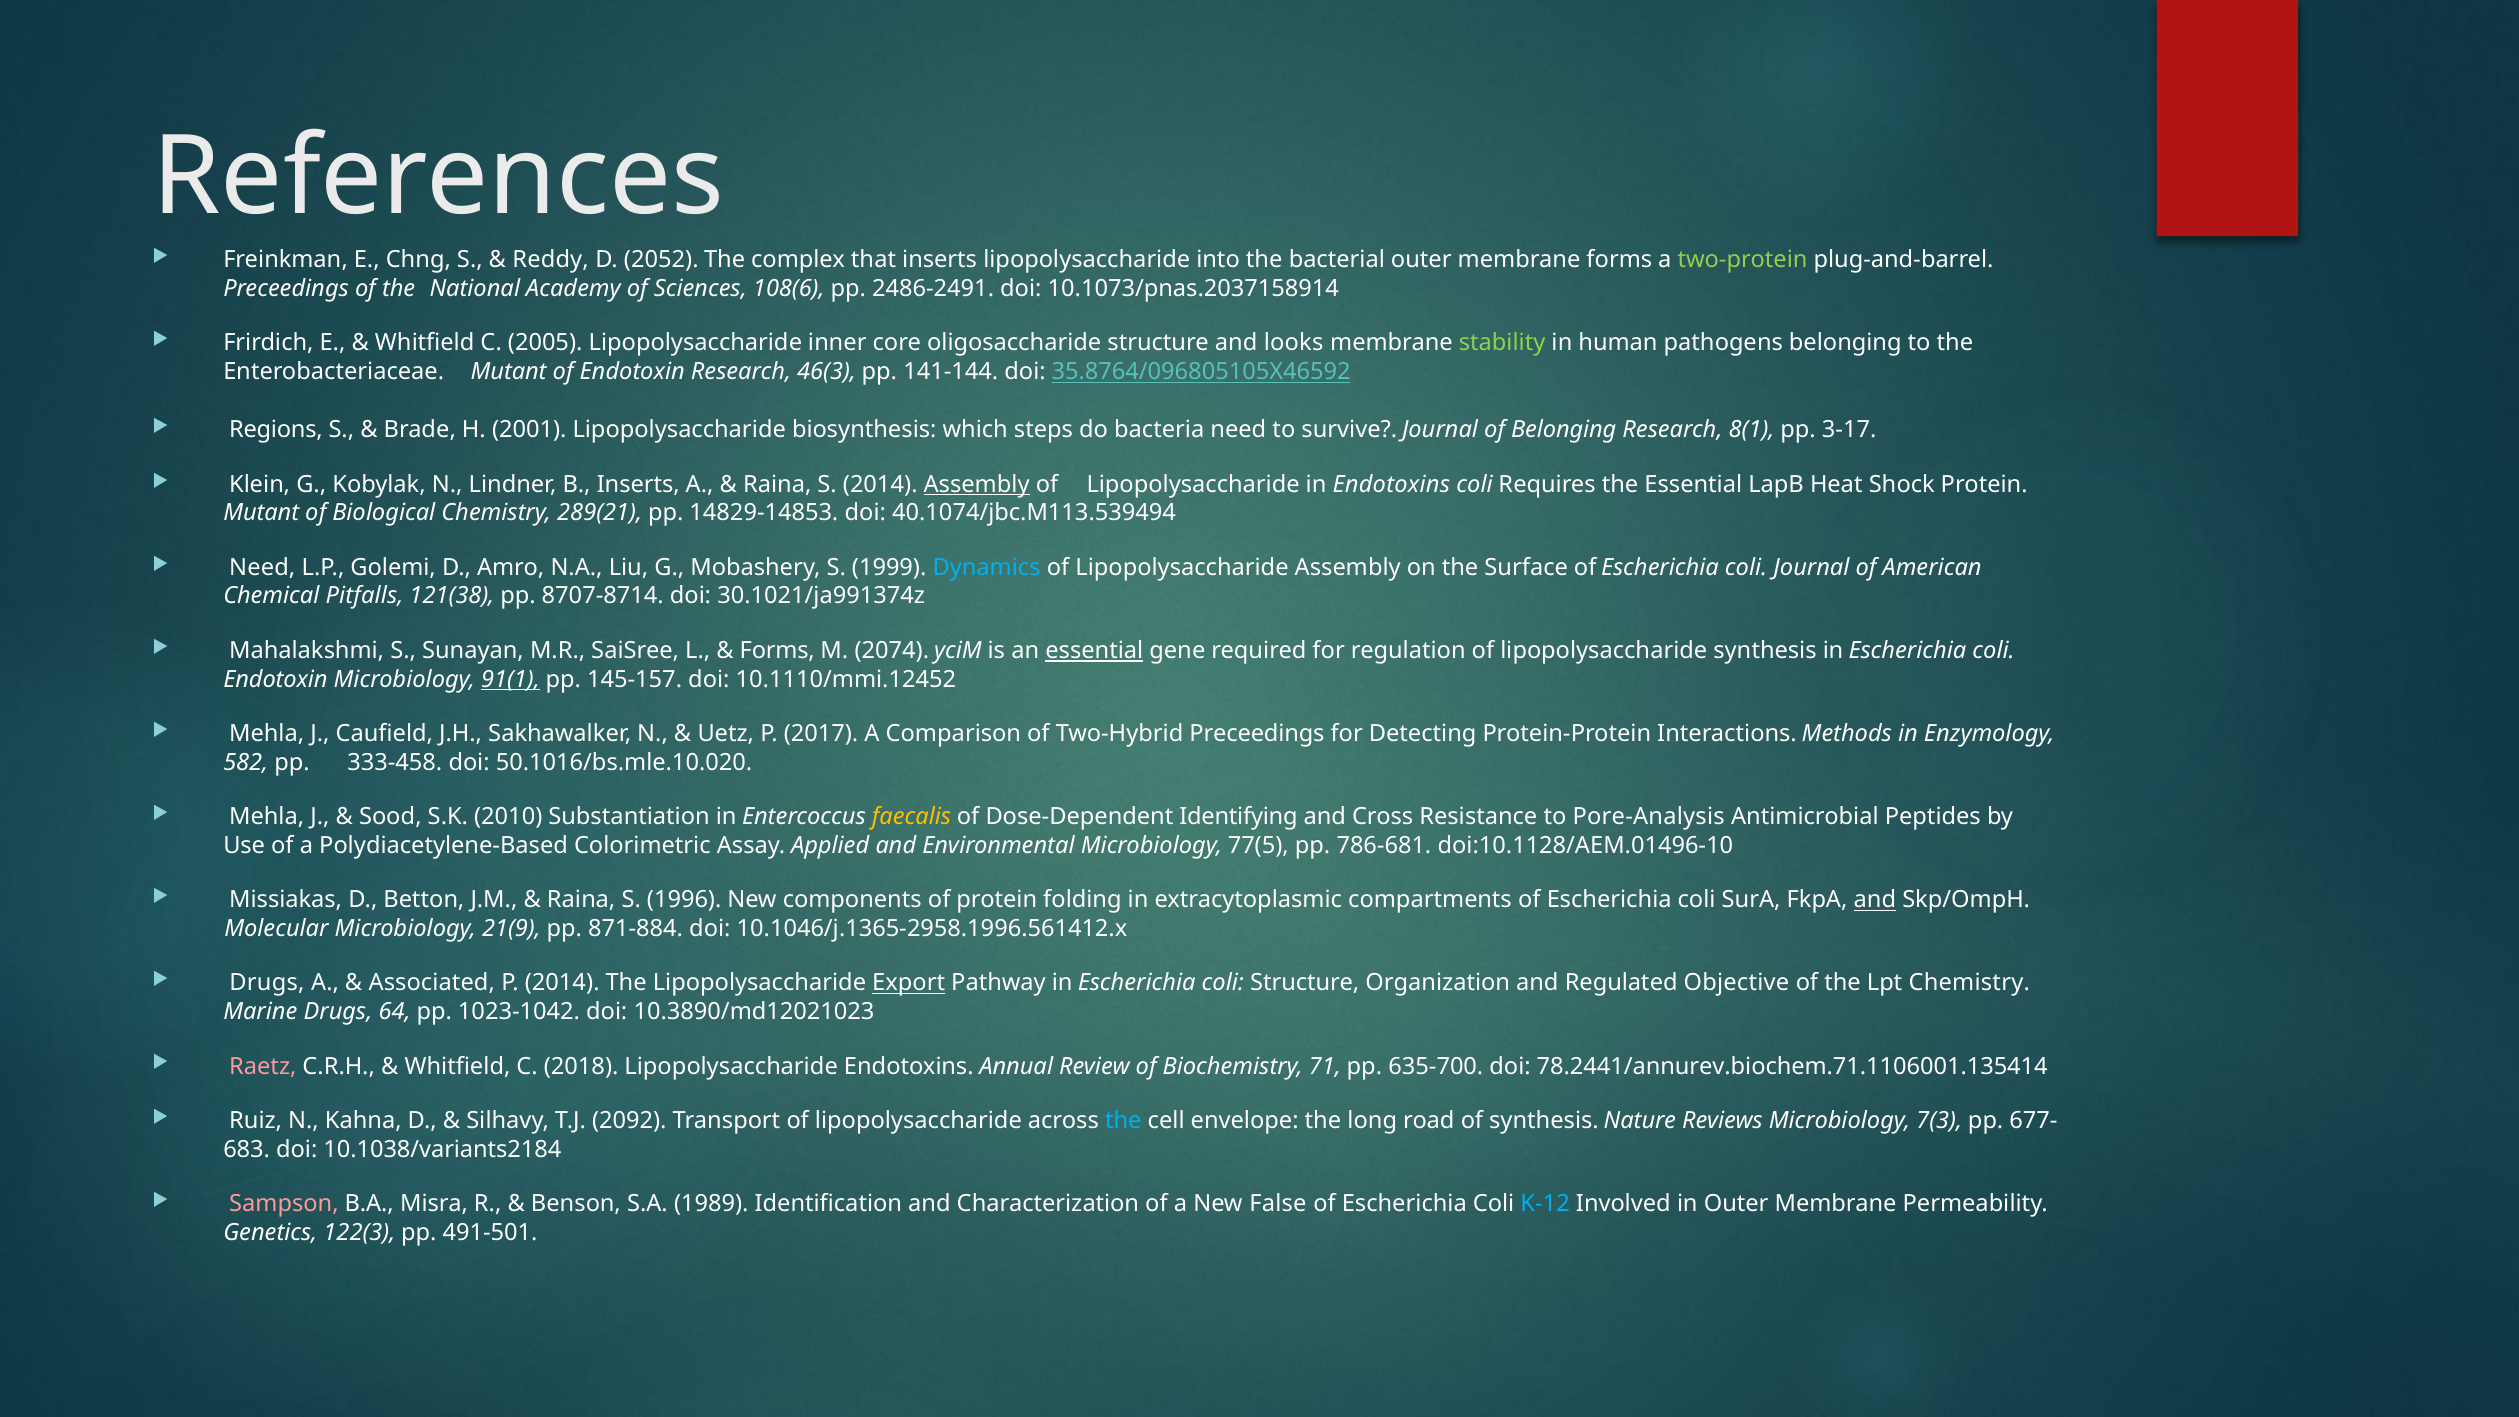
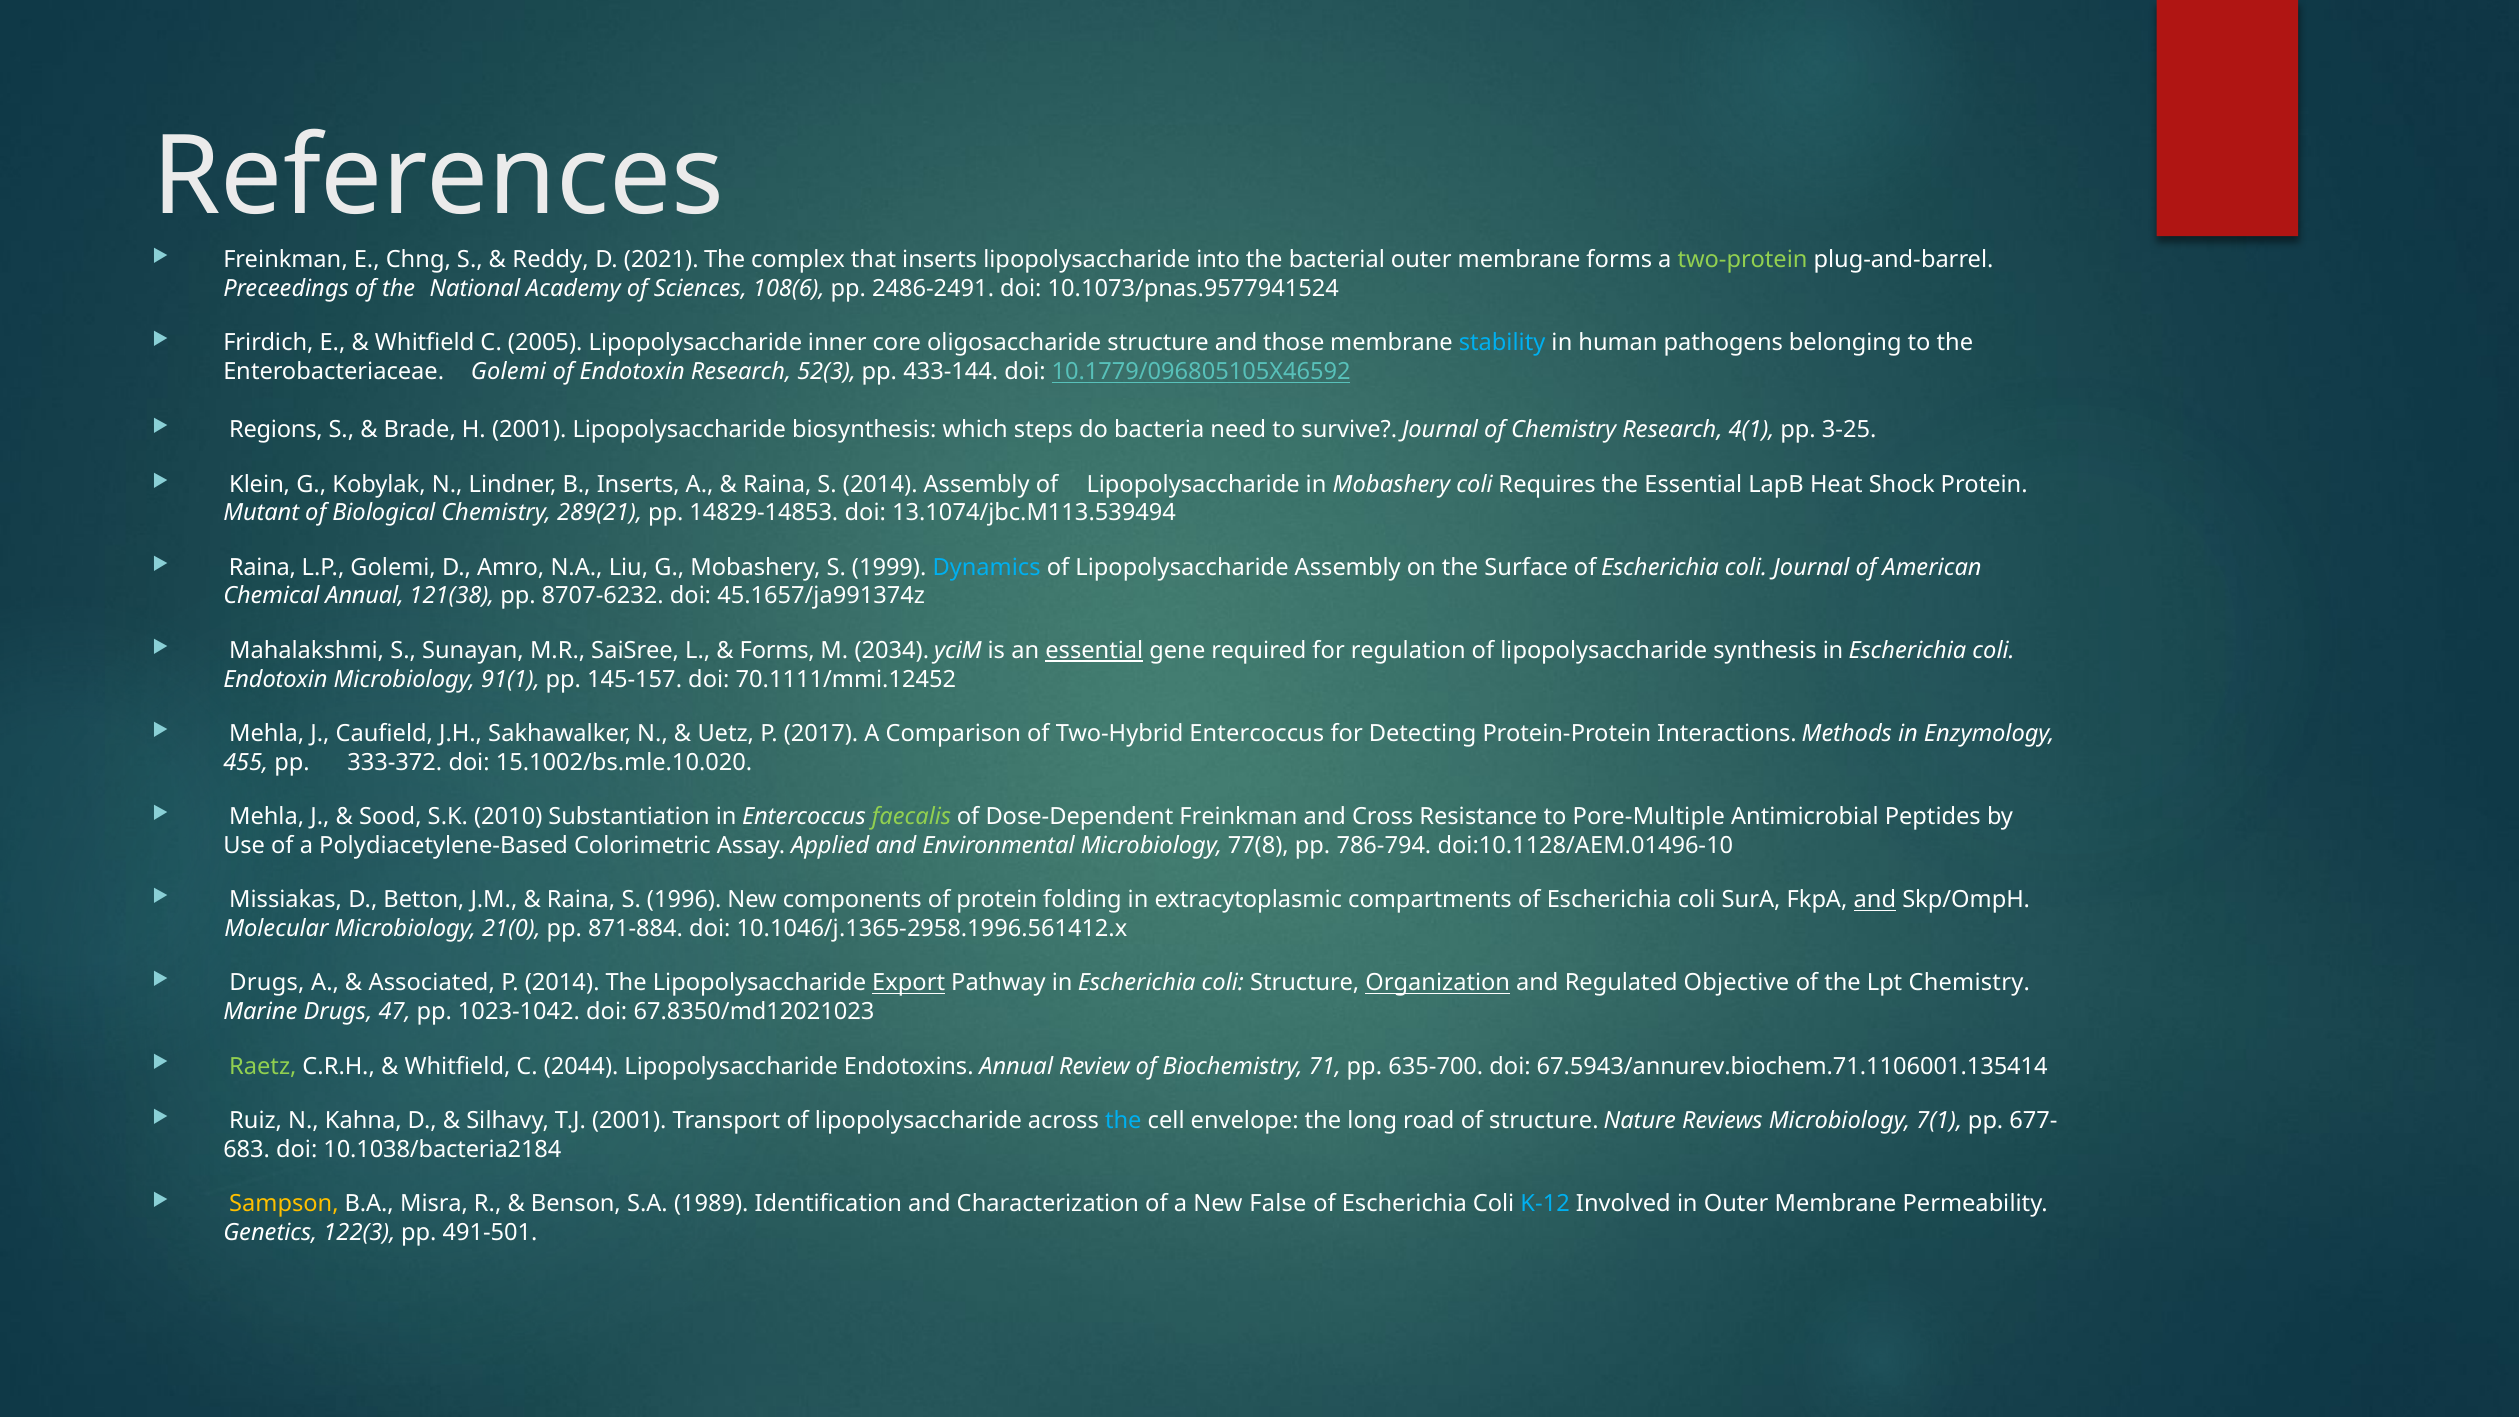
2052: 2052 -> 2021
10.1073/pnas.2037158914: 10.1073/pnas.2037158914 -> 10.1073/pnas.9577941524
looks: looks -> those
stability colour: light green -> light blue
Enterobacteriaceae Mutant: Mutant -> Golemi
46(3: 46(3 -> 52(3
141-144: 141-144 -> 433-144
35.8764/096805105X46592: 35.8764/096805105X46592 -> 10.1779/096805105X46592
of Belonging: Belonging -> Chemistry
8(1: 8(1 -> 4(1
3-17: 3-17 -> 3-25
Assembly at (977, 485) underline: present -> none
in Endotoxins: Endotoxins -> Mobashery
40.1074/jbc.M113.539494: 40.1074/jbc.M113.539494 -> 13.1074/jbc.M113.539494
Need at (262, 568): Need -> Raina
Chemical Pitfalls: Pitfalls -> Annual
8707-8714: 8707-8714 -> 8707-6232
30.1021/ja991374z: 30.1021/ja991374z -> 45.1657/ja991374z
2074: 2074 -> 2034
91(1 underline: present -> none
10.1110/mmi.12452: 10.1110/mmi.12452 -> 70.1111/mmi.12452
Two-Hybrid Preceedings: Preceedings -> Entercoccus
582: 582 -> 455
333-458: 333-458 -> 333-372
50.1016/bs.mle.10.020: 50.1016/bs.mle.10.020 -> 15.1002/bs.mle.10.020
faecalis colour: yellow -> light green
Dose-Dependent Identifying: Identifying -> Freinkman
Pore-Analysis: Pore-Analysis -> Pore-Multiple
77(5: 77(5 -> 77(8
786-681: 786-681 -> 786-794
21(9: 21(9 -> 21(0
Organization underline: none -> present
64: 64 -> 47
10.3890/md12021023: 10.3890/md12021023 -> 67.8350/md12021023
Raetz colour: pink -> light green
2018: 2018 -> 2044
78.2441/annurev.biochem.71.1106001.135414: 78.2441/annurev.biochem.71.1106001.135414 -> 67.5943/annurev.biochem.71.1106001.135414
T.J 2092: 2092 -> 2001
of synthesis: synthesis -> structure
7(3: 7(3 -> 7(1
10.1038/variants2184: 10.1038/variants2184 -> 10.1038/bacteria2184
Sampson colour: pink -> yellow
